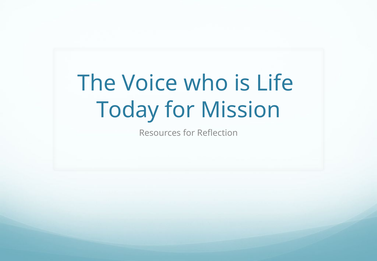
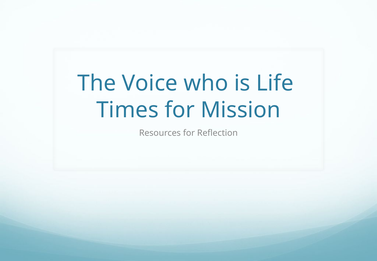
Today: Today -> Times
